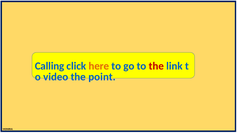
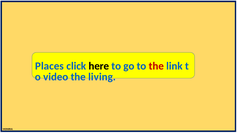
Calling: Calling -> Places
here colour: orange -> black
point: point -> living
